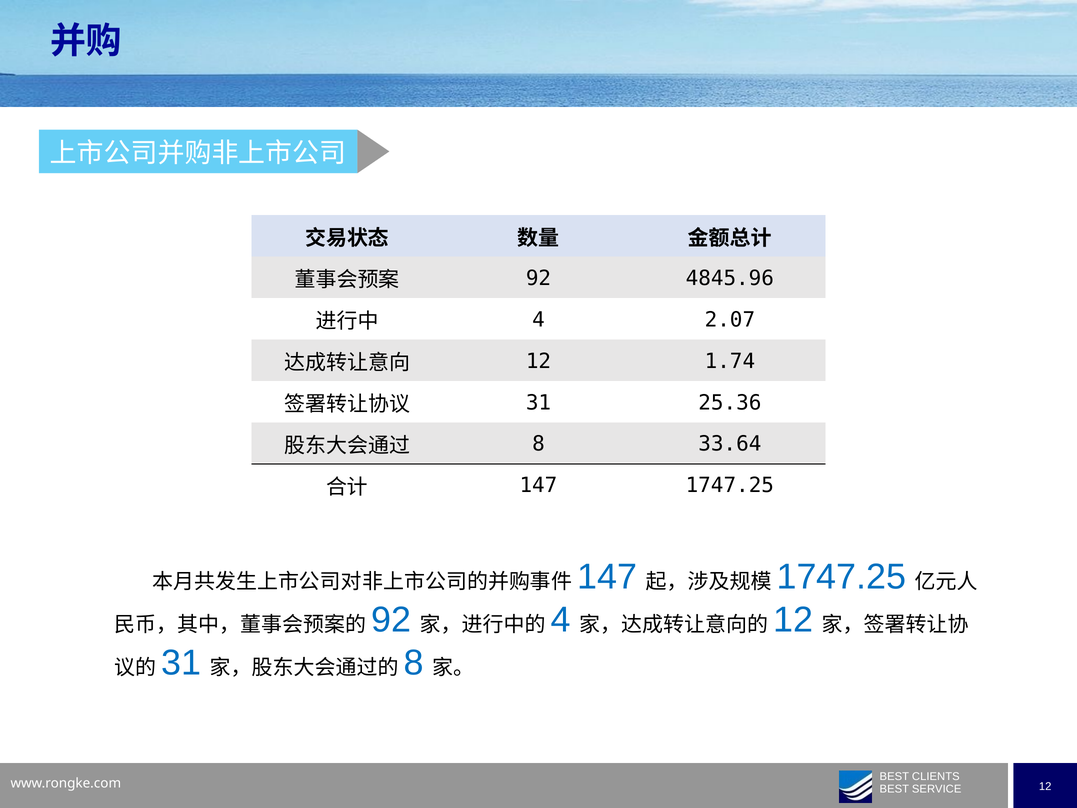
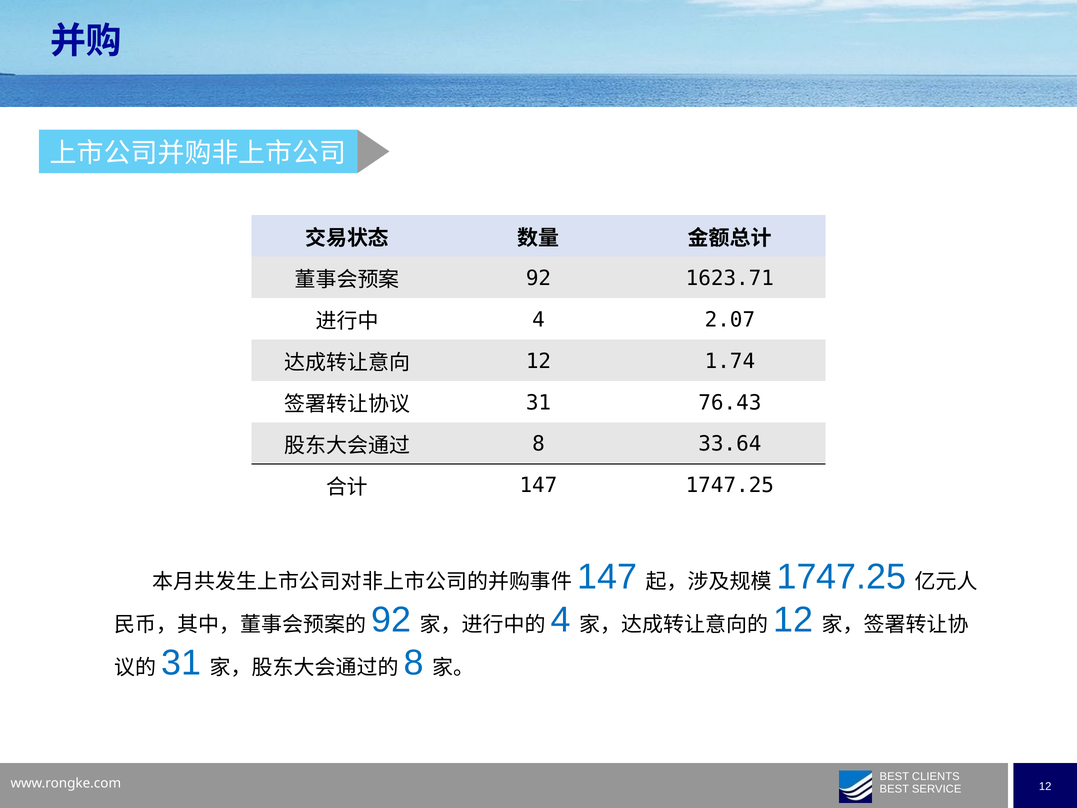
4845.96: 4845.96 -> 1623.71
25.36: 25.36 -> 76.43
